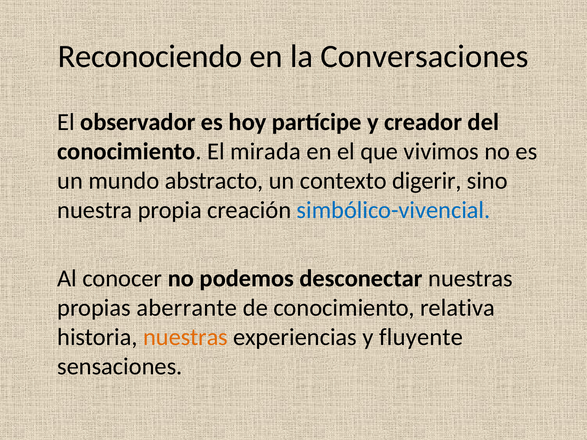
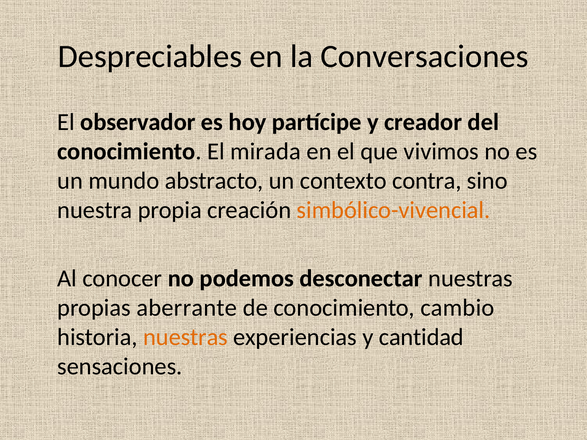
Reconociendo: Reconociendo -> Despreciables
digerir: digerir -> contra
simbólico-vivencial colour: blue -> orange
relativa: relativa -> cambio
fluyente: fluyente -> cantidad
